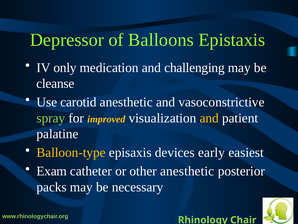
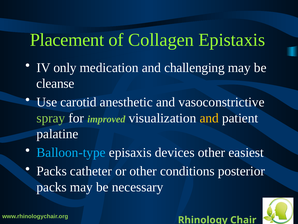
Depressor: Depressor -> Placement
Balloons: Balloons -> Collagen
improved colour: yellow -> light green
Balloon-type colour: yellow -> light blue
devices early: early -> other
Exam at (52, 171): Exam -> Packs
other anesthetic: anesthetic -> conditions
